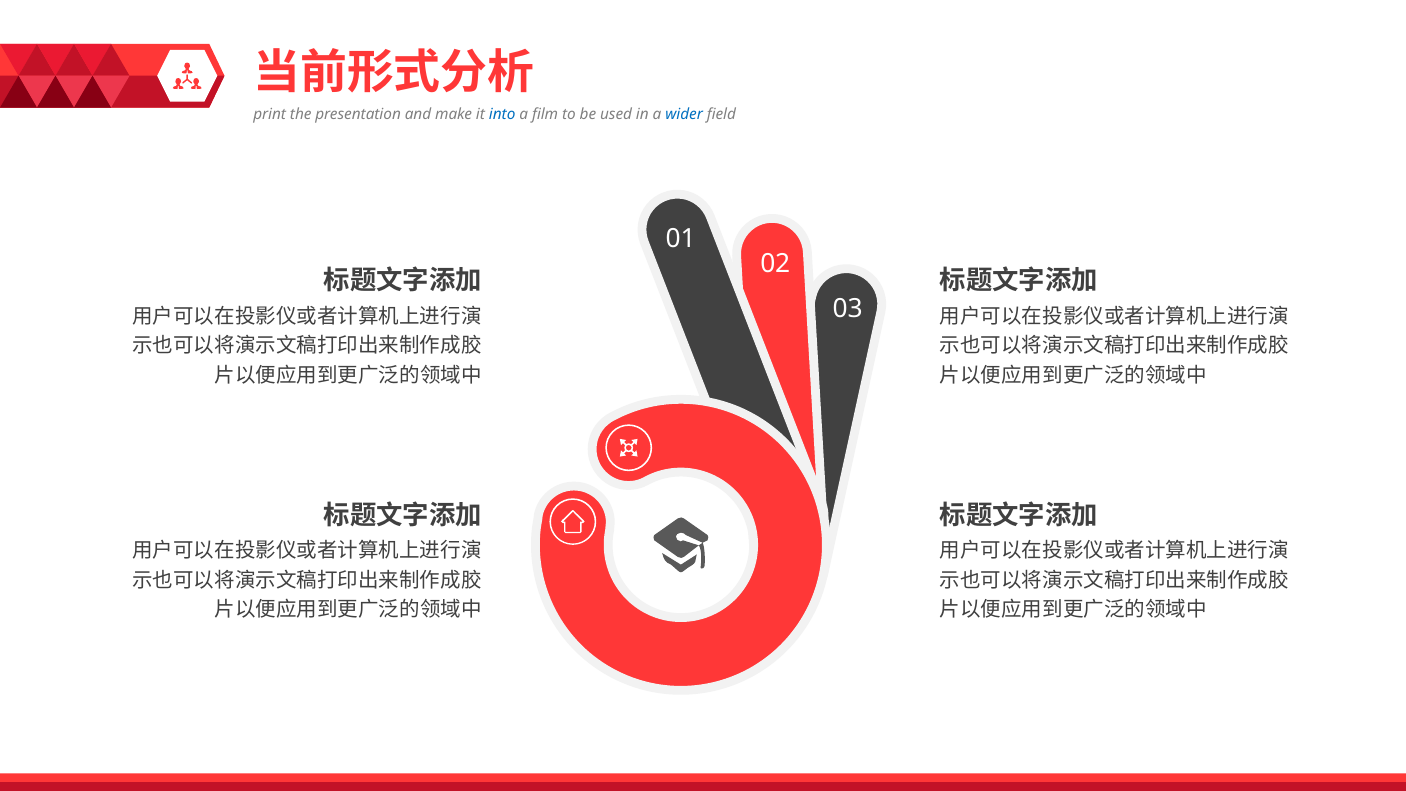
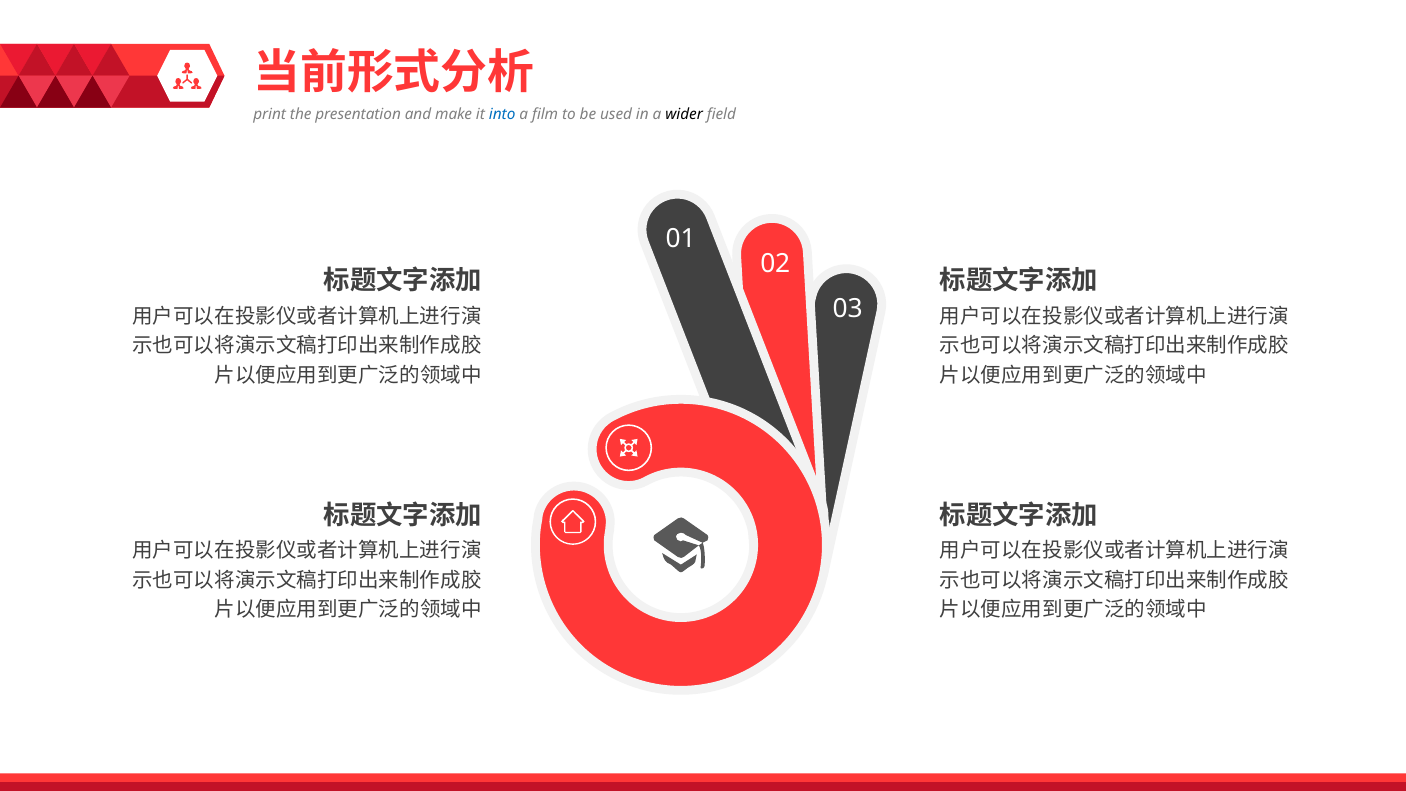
wider colour: blue -> black
